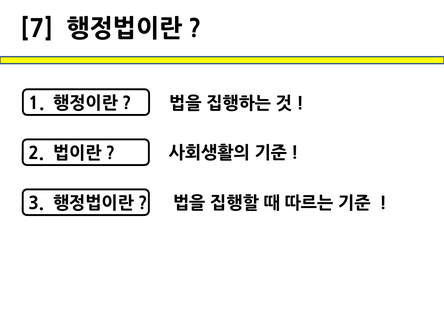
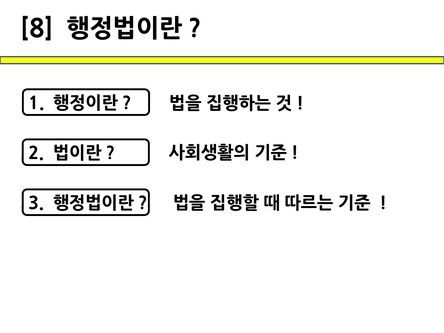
7: 7 -> 8
